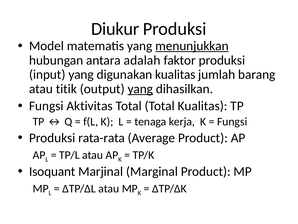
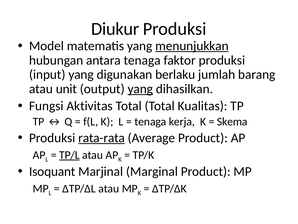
antara adalah: adalah -> tenaga
digunakan kualitas: kualitas -> berlaku
titik: titik -> unit
Fungsi at (232, 121): Fungsi -> Skema
rata-rata underline: none -> present
TP/L underline: none -> present
